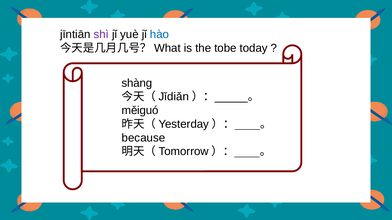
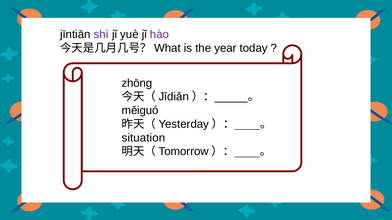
hào colour: blue -> purple
tobe: tobe -> year
shàng: shàng -> zhōng
because: because -> situation
